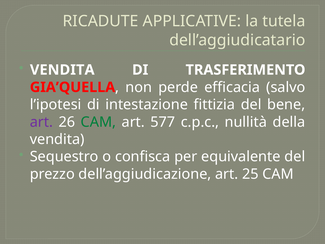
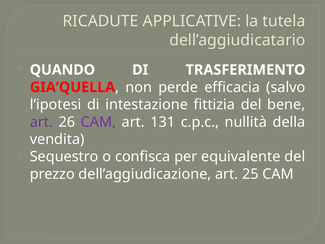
VENDITA at (62, 70): VENDITA -> QUANDO
CAM at (98, 122) colour: green -> purple
577: 577 -> 131
